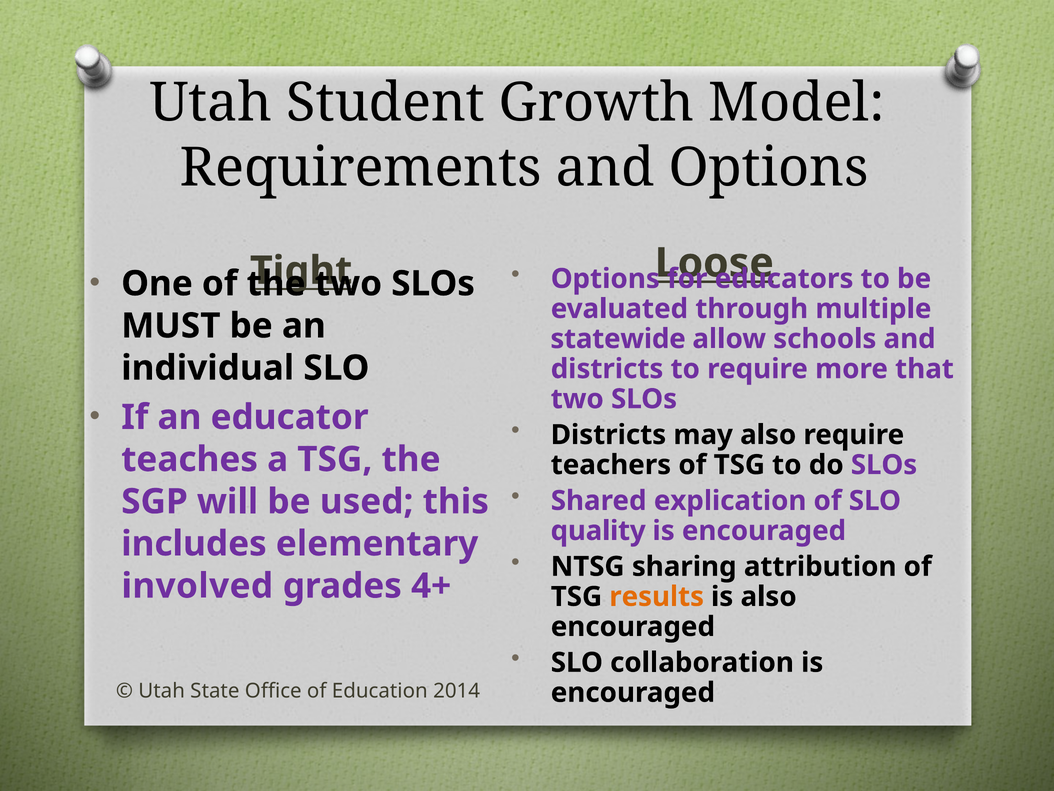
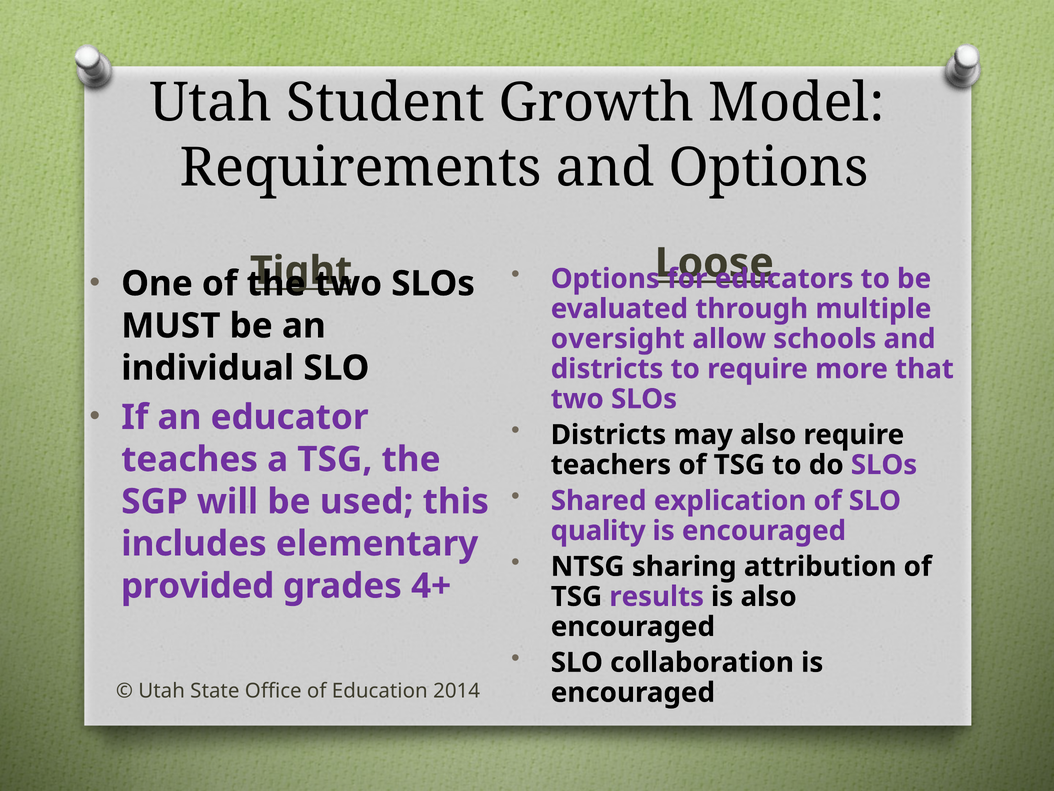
statewide: statewide -> oversight
involved: involved -> provided
results colour: orange -> purple
